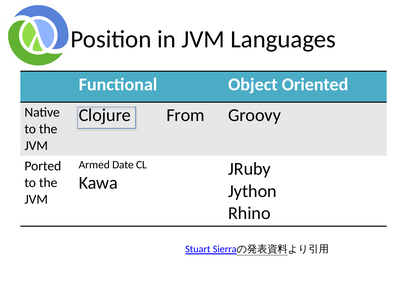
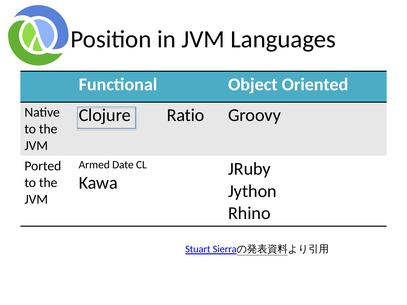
From: From -> Ratio
